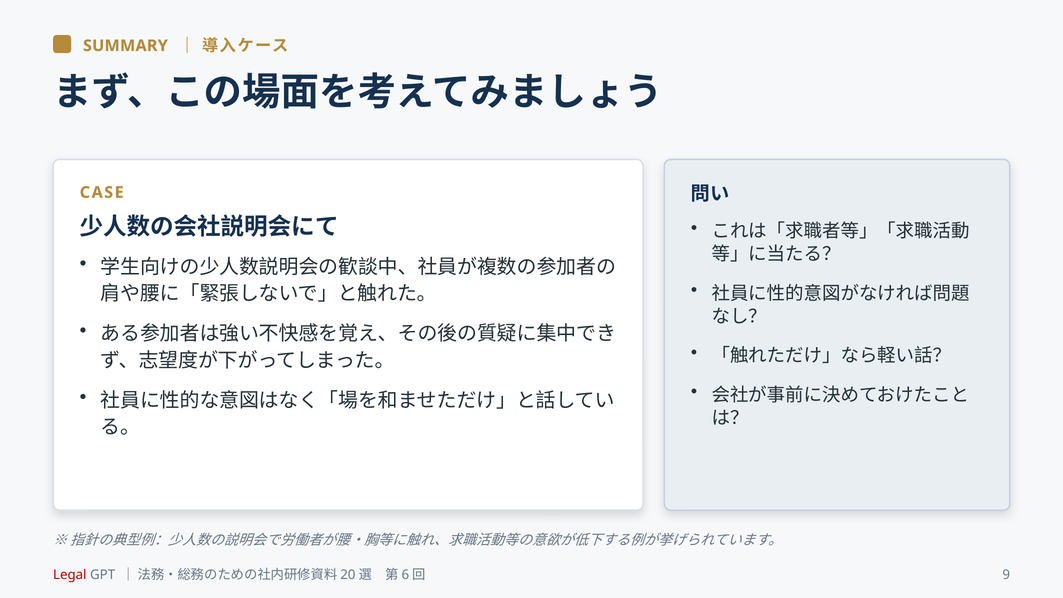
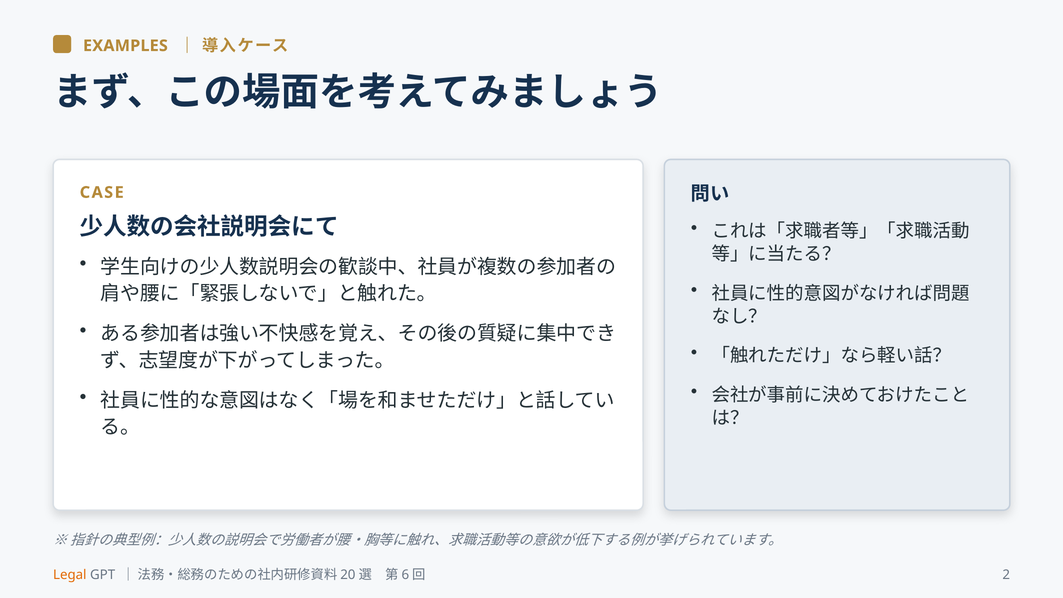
SUMMARY: SUMMARY -> EXAMPLES
Legal colour: red -> orange
9: 9 -> 2
